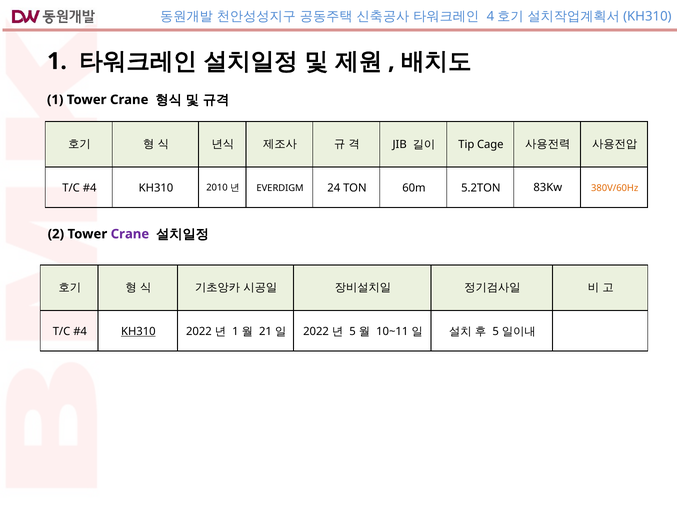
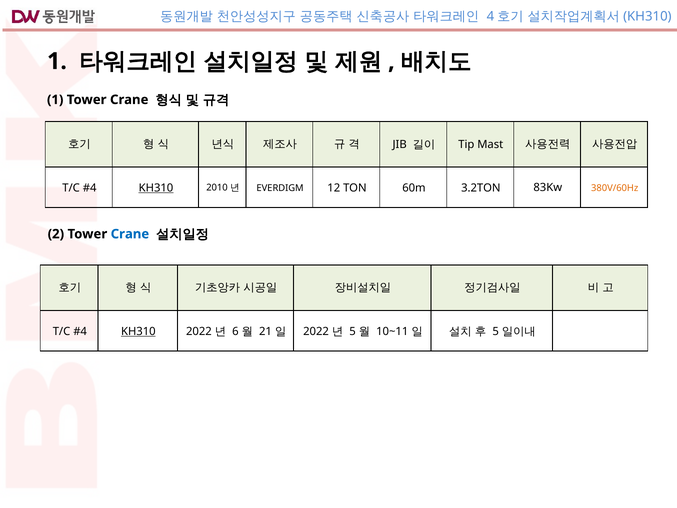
Cage: Cage -> Mast
KH310 at (156, 188) underline: none -> present
24: 24 -> 12
5.2TON: 5.2TON -> 3.2TON
Crane at (130, 234) colour: purple -> blue
1 at (235, 331): 1 -> 6
